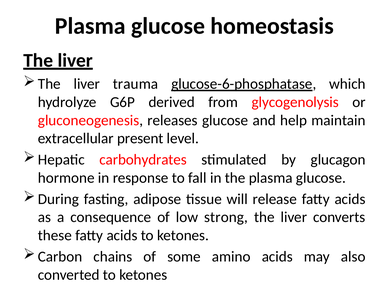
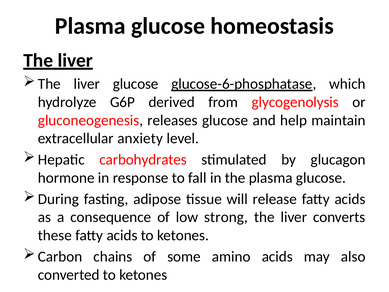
liver trauma: trauma -> glucose
present: present -> anxiety
